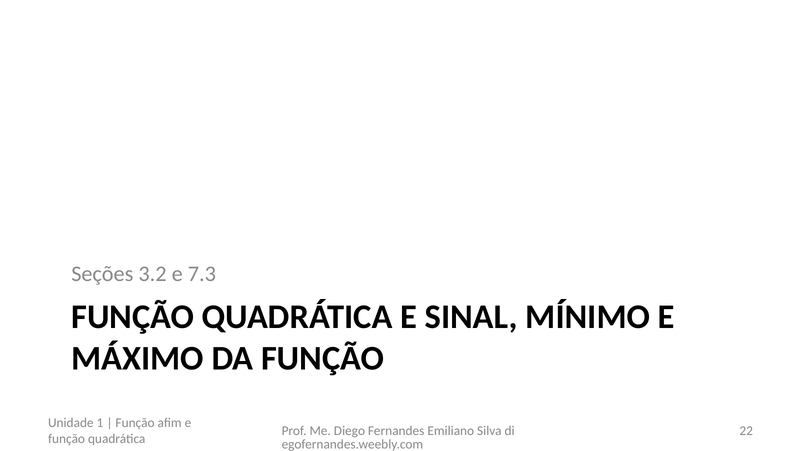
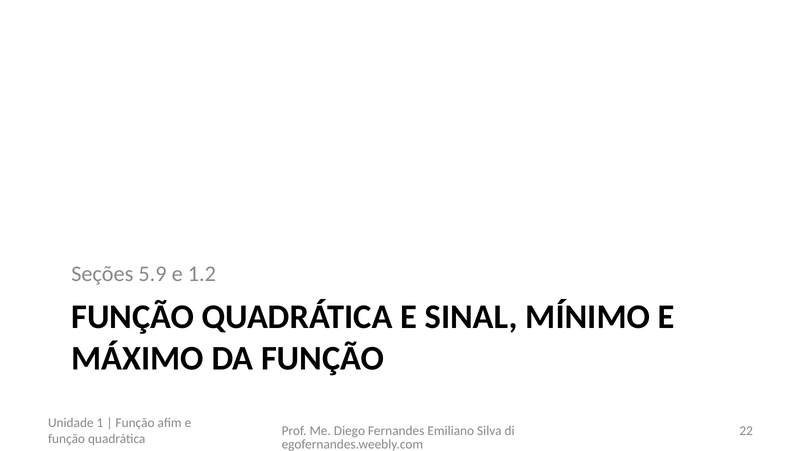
3.2: 3.2 -> 5.9
7.3: 7.3 -> 1.2
